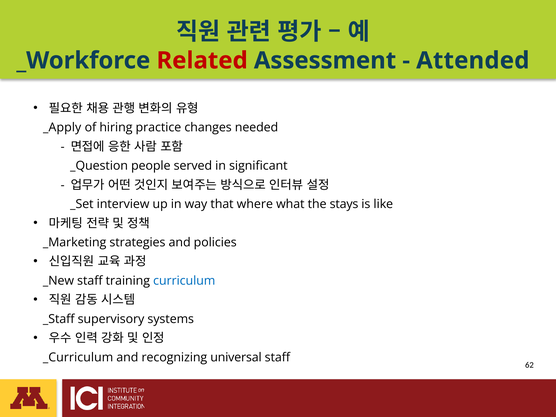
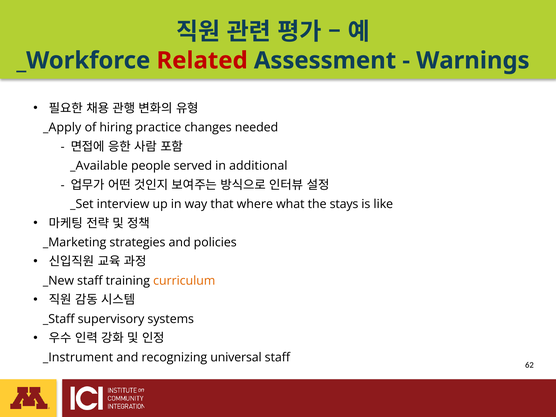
Attended: Attended -> Warnings
_Question: _Question -> _Available
significant: significant -> additional
curriculum colour: blue -> orange
_Curriculum: _Curriculum -> _Instrument
